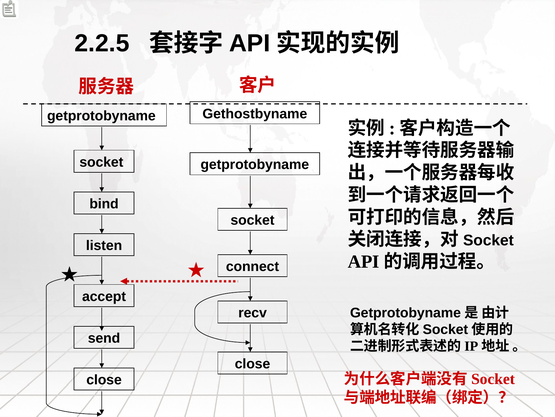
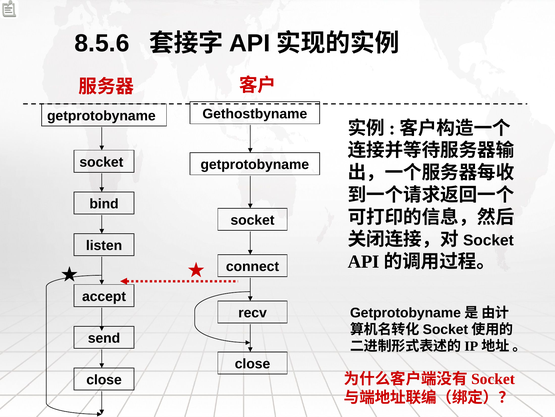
2.2.5: 2.2.5 -> 8.5.6
